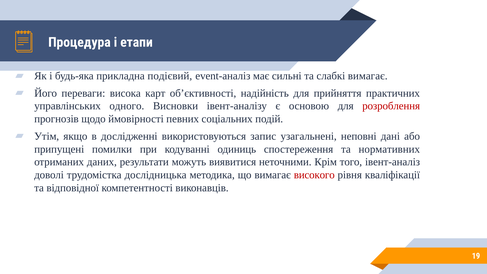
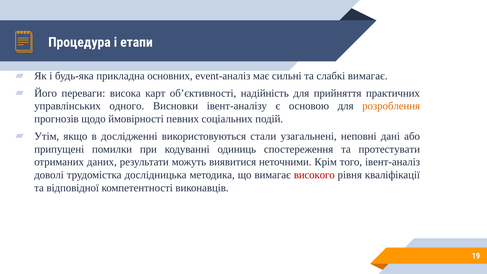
подієвий: подієвий -> основних
розроблення colour: red -> orange
запис: запис -> стали
нормативних: нормативних -> протестувати
